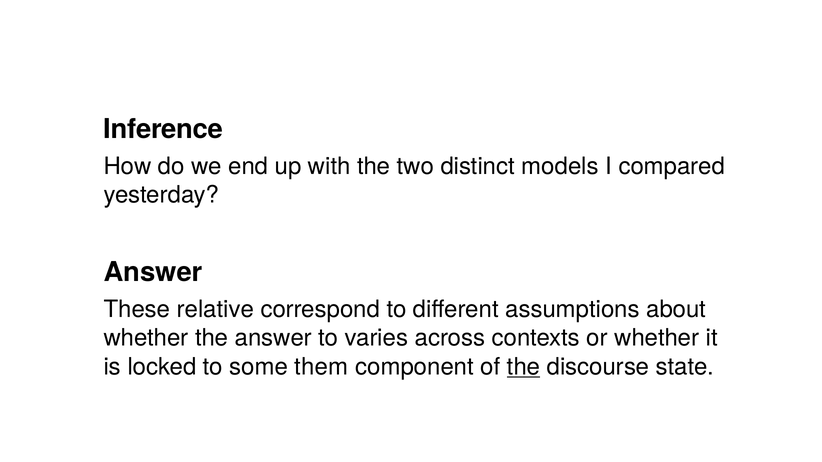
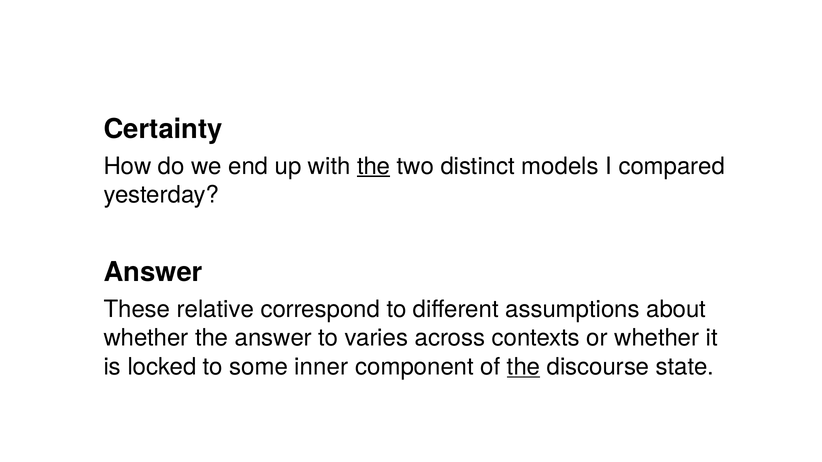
Inference: Inference -> Certainty
the at (374, 166) underline: none -> present
them: them -> inner
